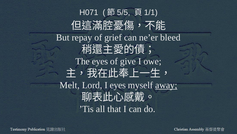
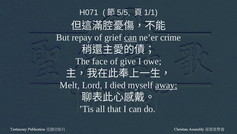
can at (130, 37) underline: none -> present
bleed: bleed -> crime
The eyes: eyes -> face
I eyes: eyes -> died
